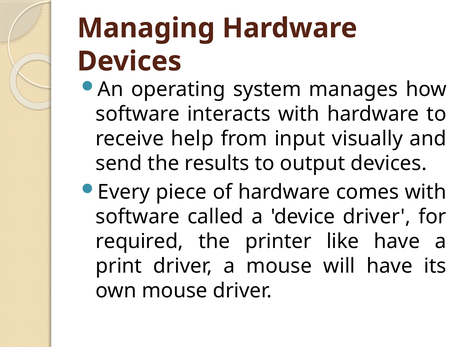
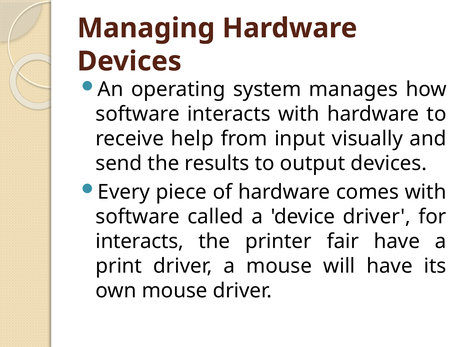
required at (140, 241): required -> interacts
like: like -> fair
